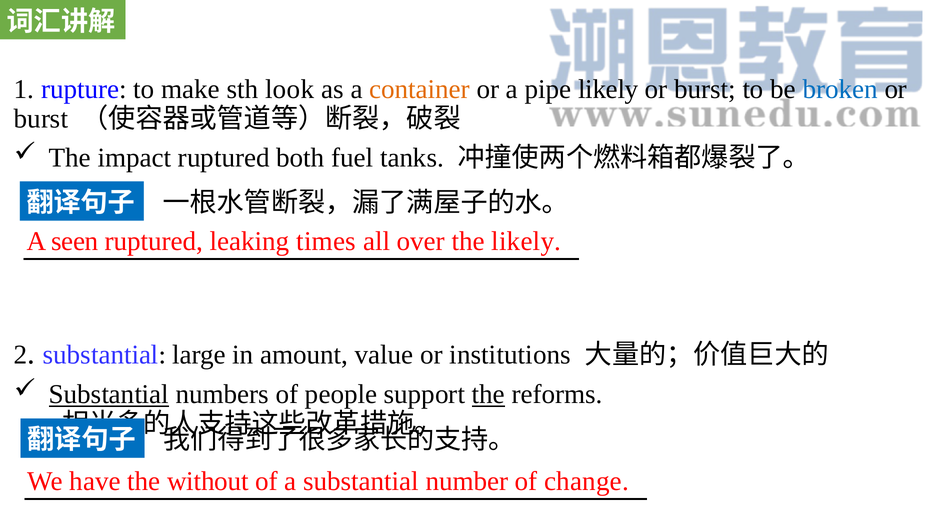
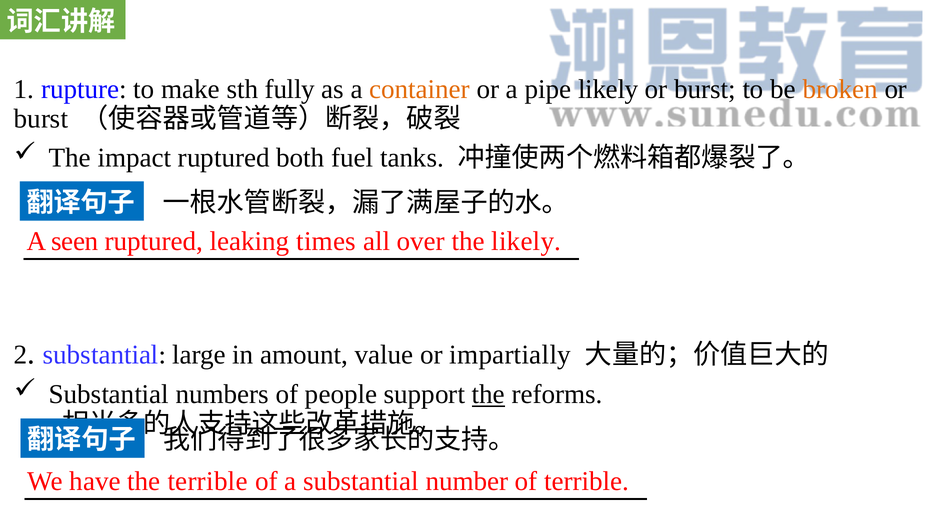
look: look -> fully
broken colour: blue -> orange
institutions: institutions -> impartially
Substantial at (109, 395) underline: present -> none
the without: without -> terrible
of change: change -> terrible
